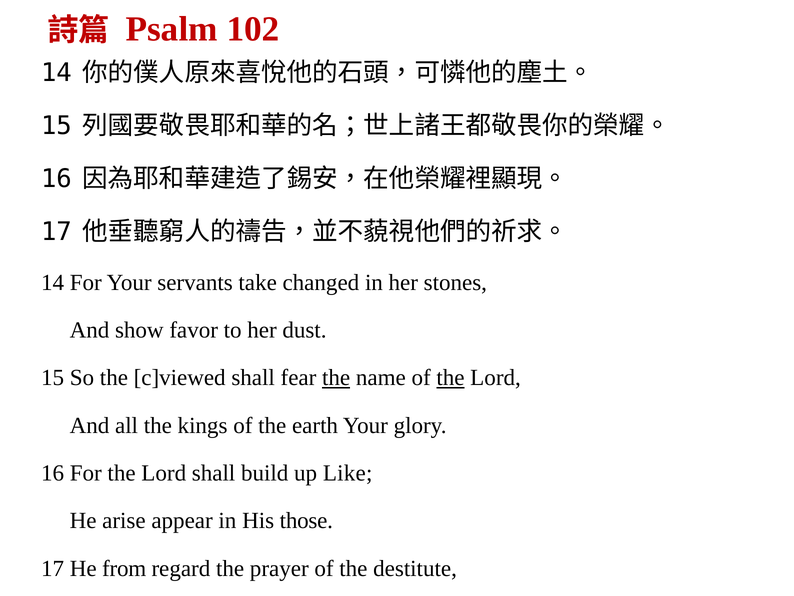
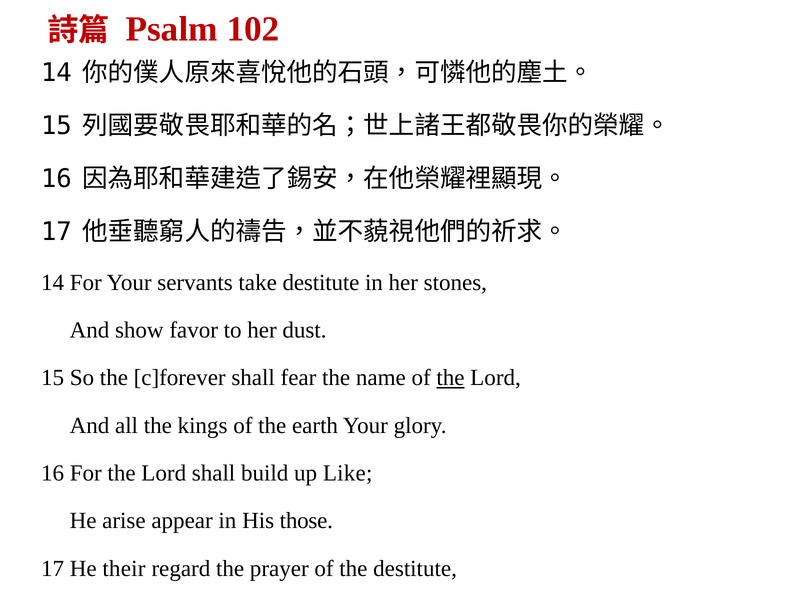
take changed: changed -> destitute
c]viewed: c]viewed -> c]forever
the at (336, 377) underline: present -> none
He from: from -> their
